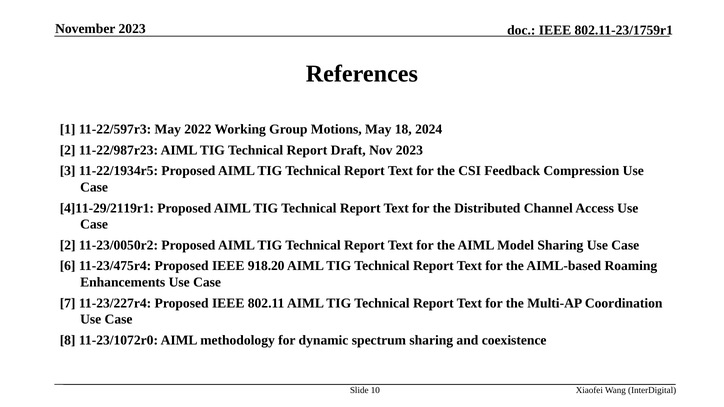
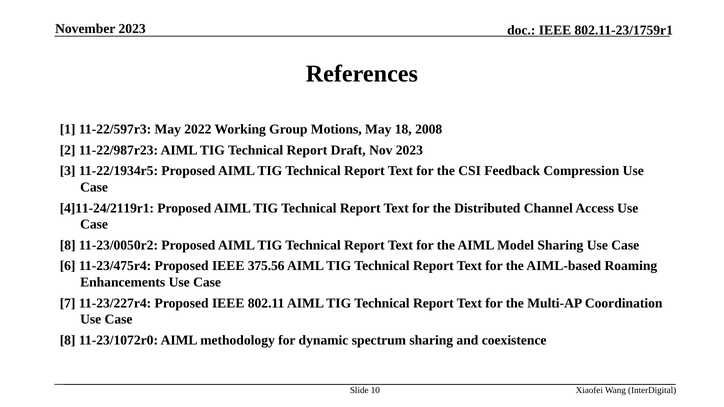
2024: 2024 -> 2008
4]11-29/2119r1: 4]11-29/2119r1 -> 4]11-24/2119r1
2 at (68, 245): 2 -> 8
918.20: 918.20 -> 375.56
